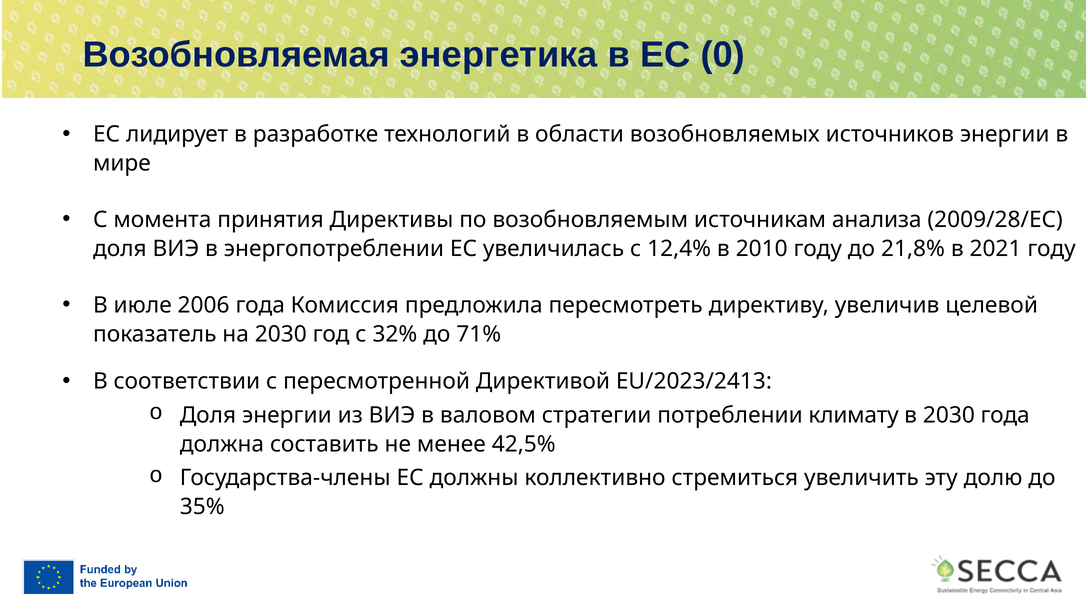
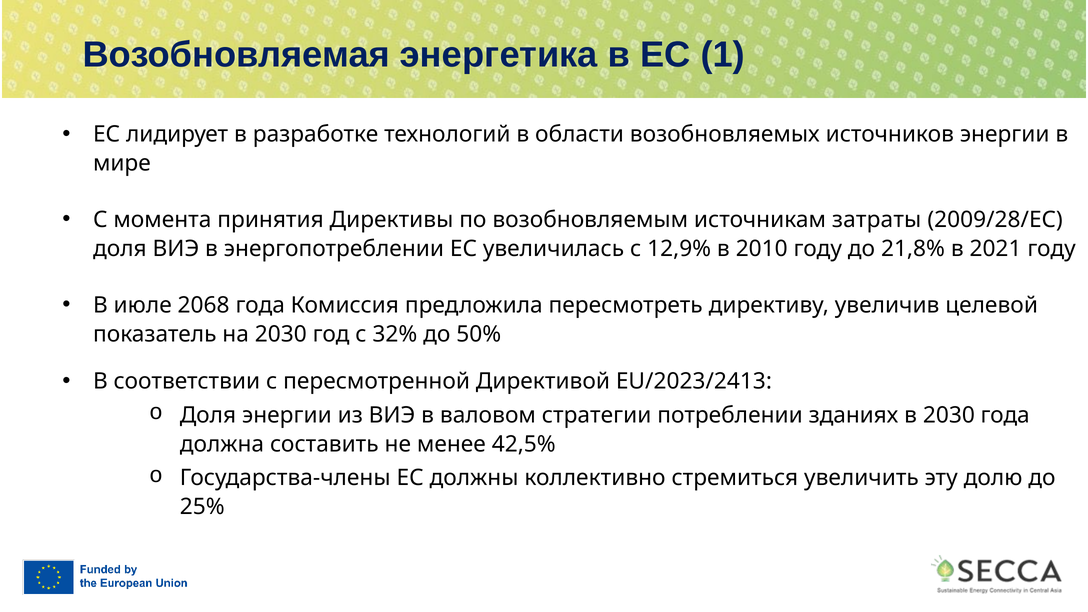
0: 0 -> 1
анализа: анализа -> затраты
12,4%: 12,4% -> 12,9%
2006: 2006 -> 2068
71%: 71% -> 50%
климату: климату -> зданиях
35%: 35% -> 25%
